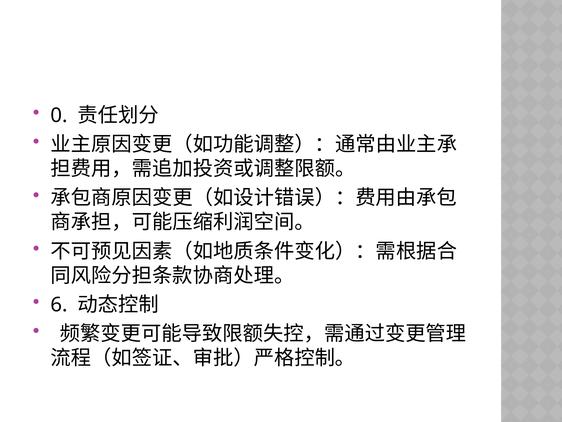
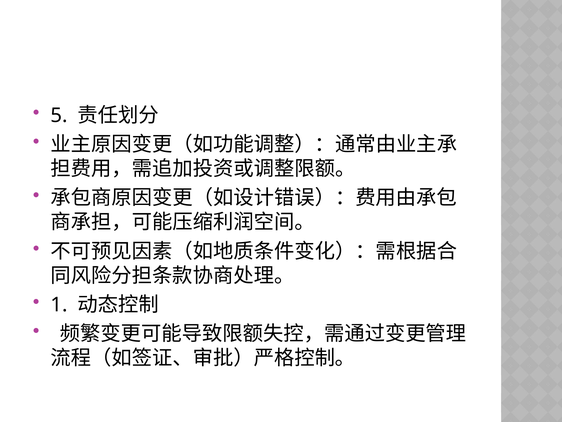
0: 0 -> 5
6: 6 -> 1
